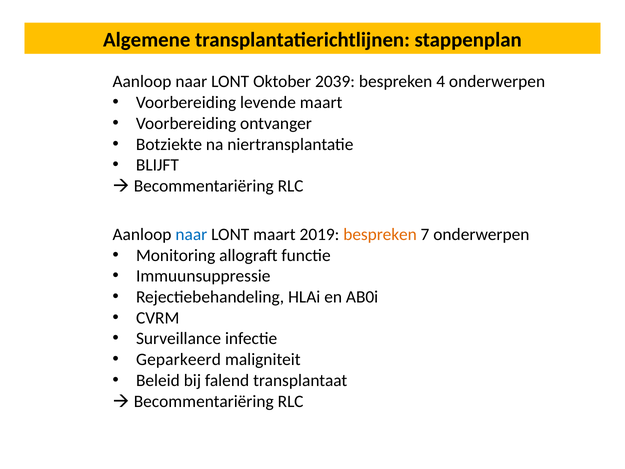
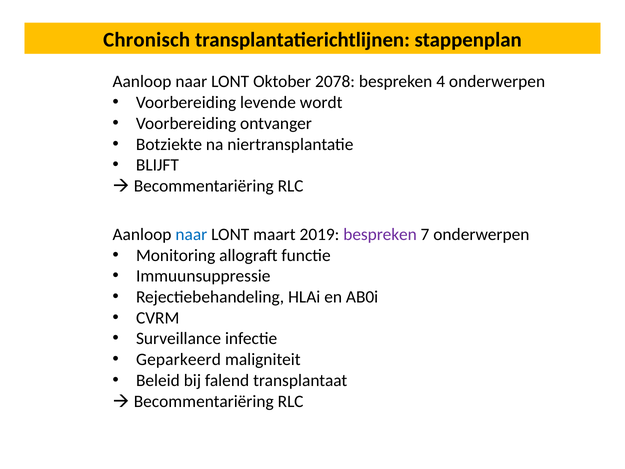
Algemene: Algemene -> Chronisch
2039: 2039 -> 2078
levende maart: maart -> wordt
bespreken at (380, 234) colour: orange -> purple
